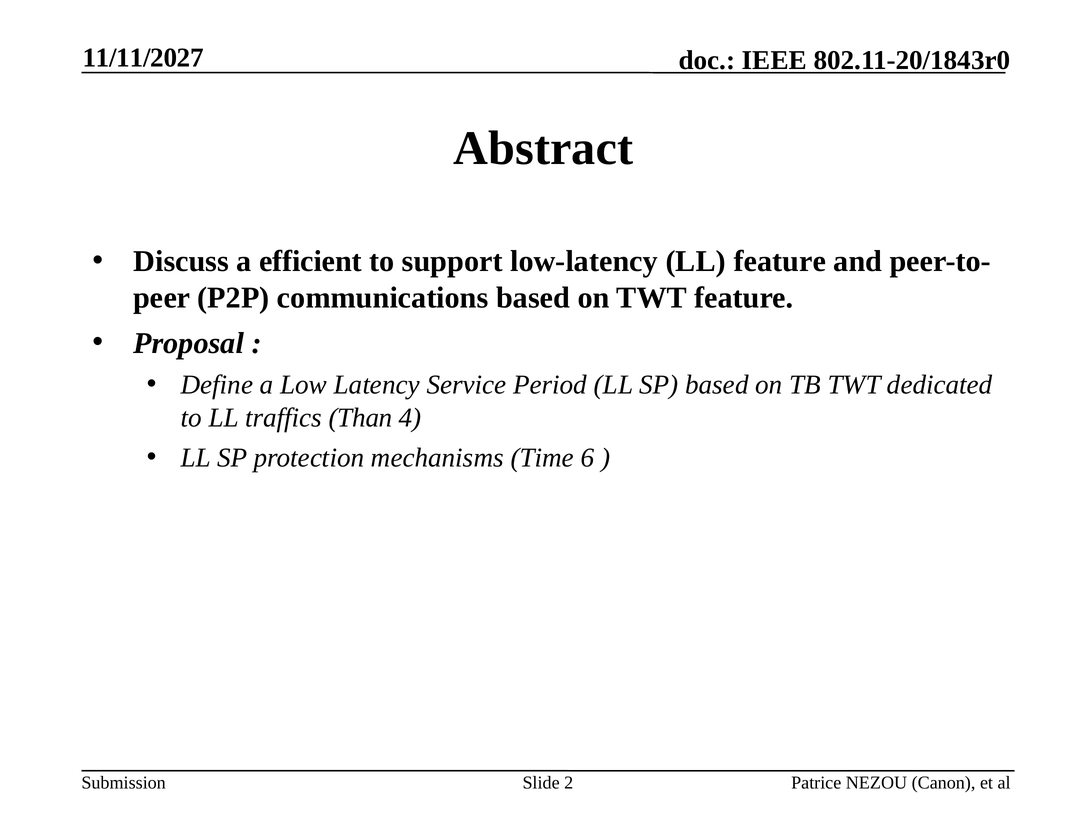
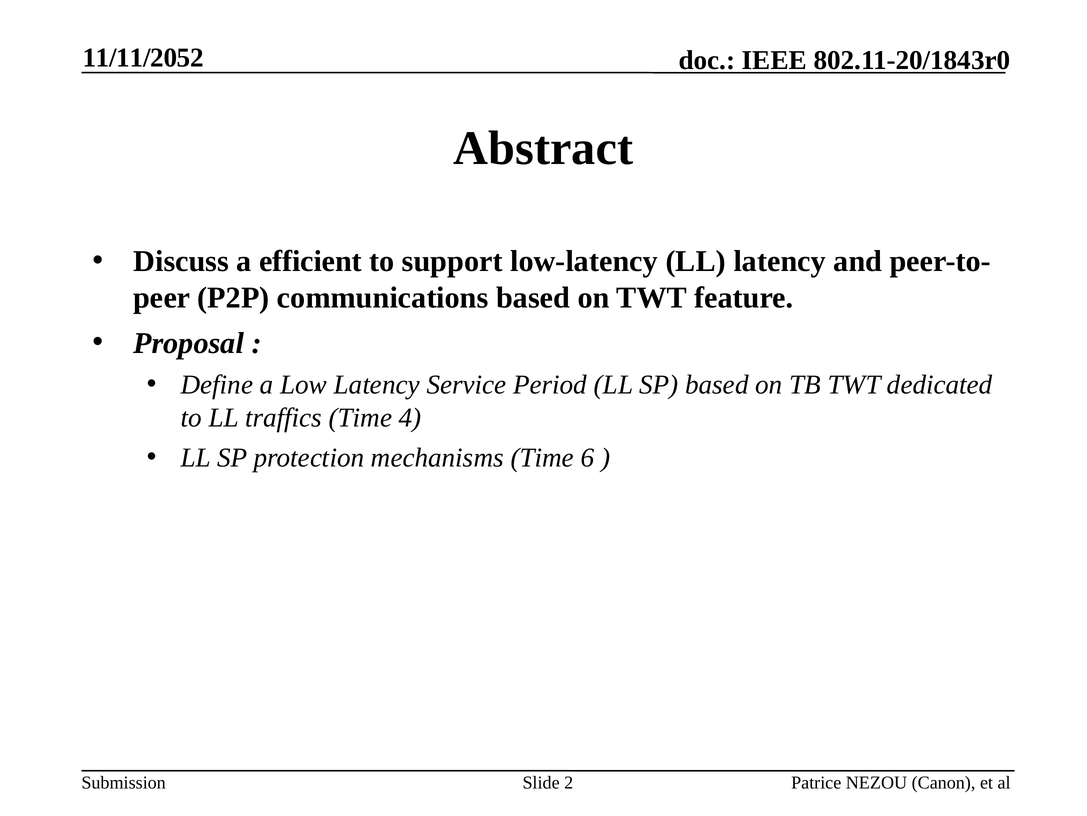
11/11/2027: 11/11/2027 -> 11/11/2052
LL feature: feature -> latency
traffics Than: Than -> Time
